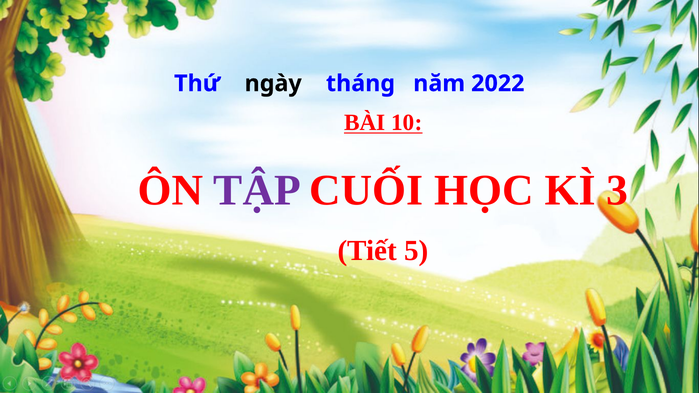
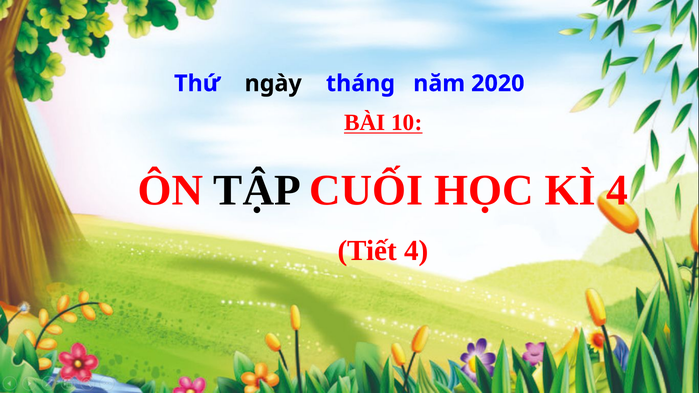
2022: 2022 -> 2020
TẬP colour: purple -> black
KÌ 3: 3 -> 4
Tiết 5: 5 -> 4
